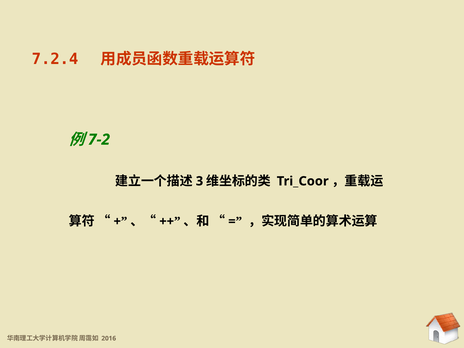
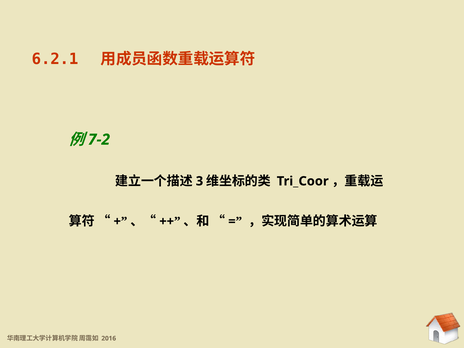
7.2.4: 7.2.4 -> 6.2.1
